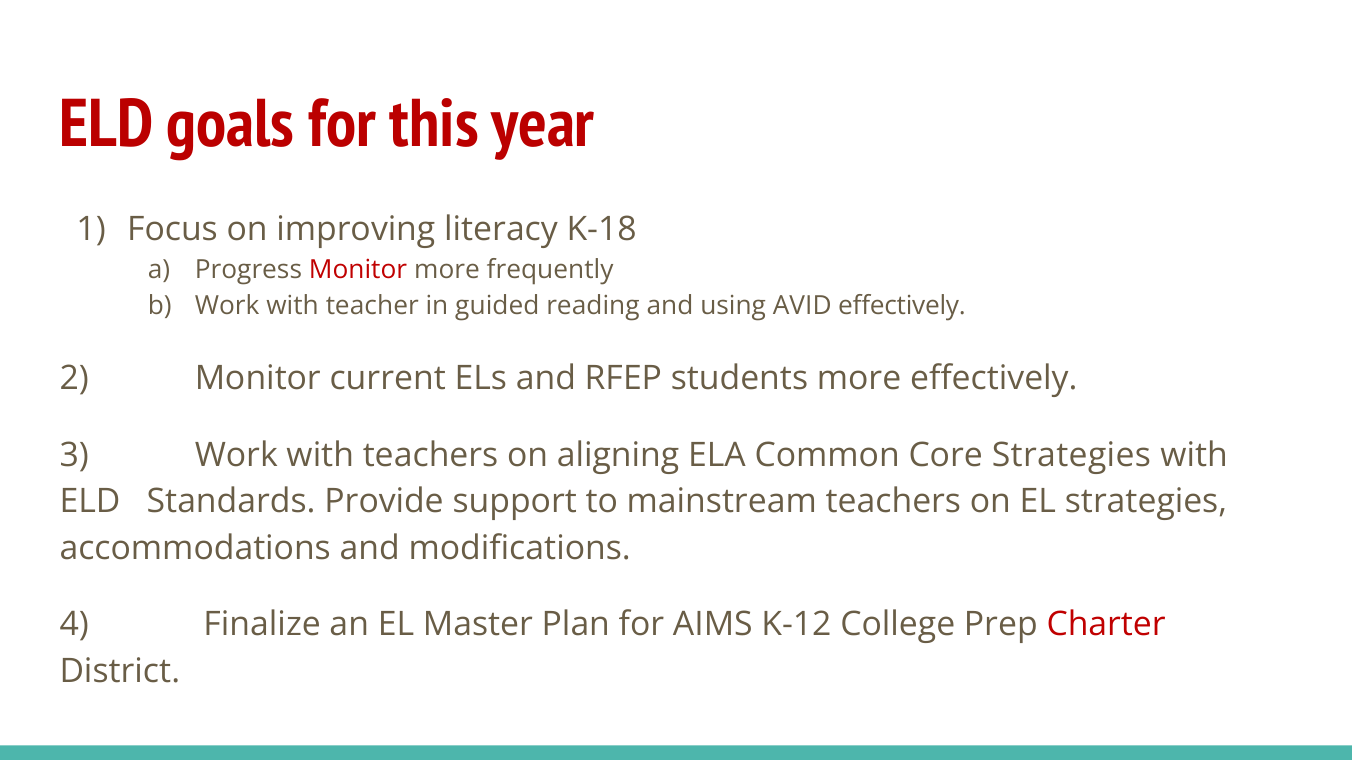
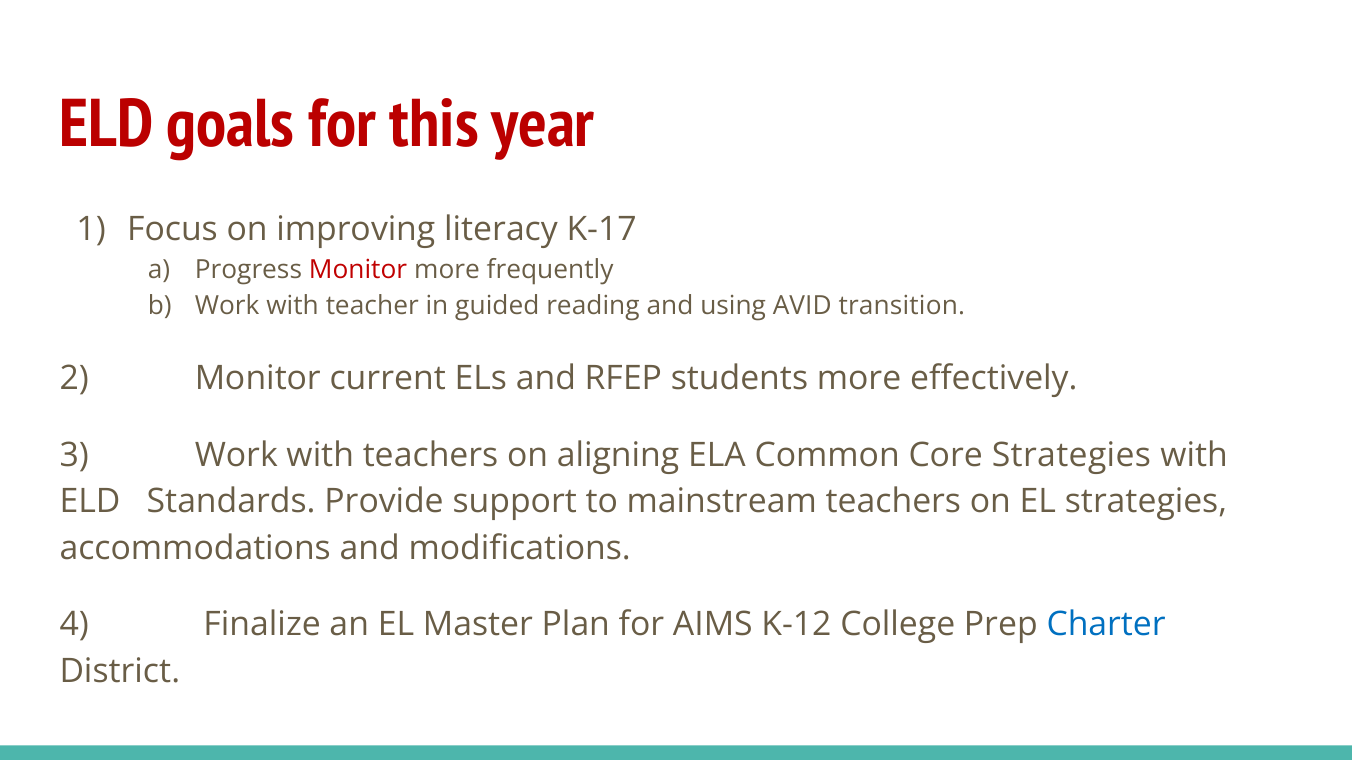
K-18: K-18 -> K-17
AVID effectively: effectively -> transition
Charter colour: red -> blue
